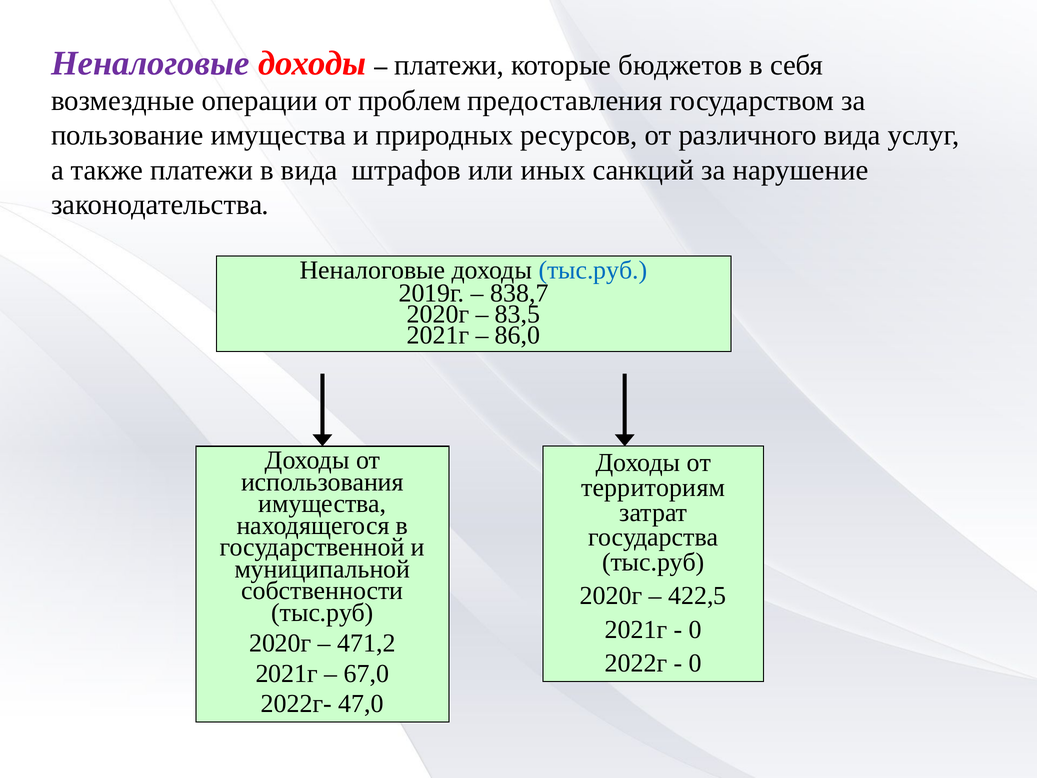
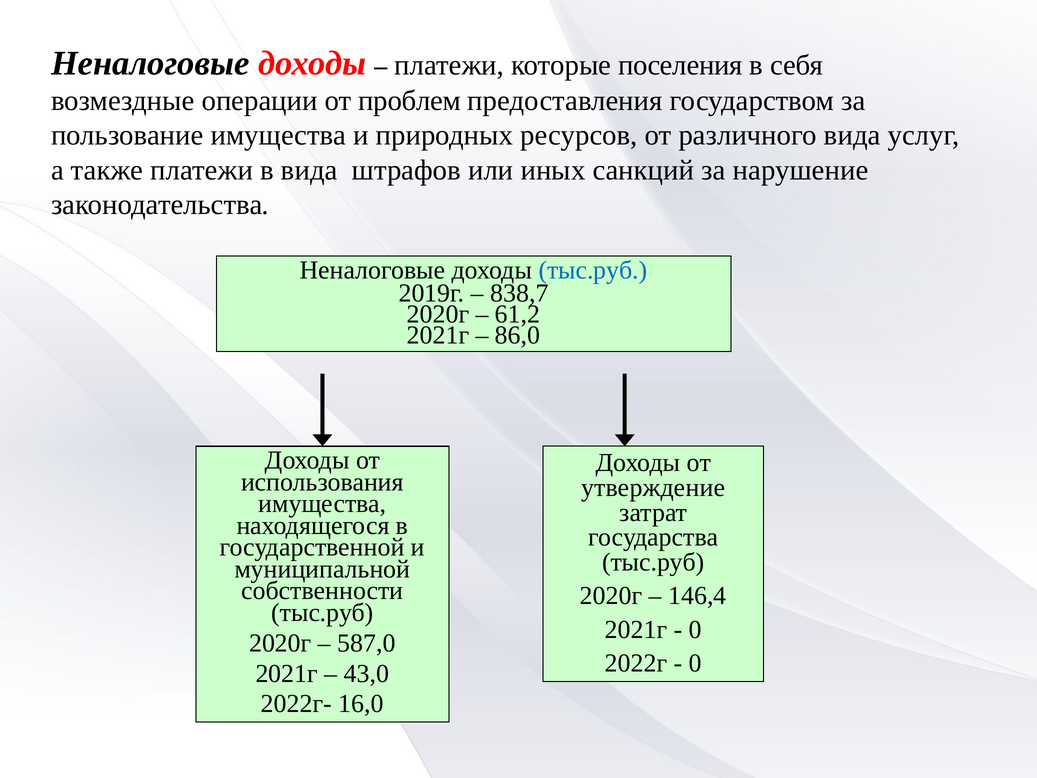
Неналоговые at (150, 63) colour: purple -> black
бюджетов: бюджетов -> поселения
83,5: 83,5 -> 61,2
территориям: территориям -> утверждение
422,5: 422,5 -> 146,4
471,2: 471,2 -> 587,0
67,0: 67,0 -> 43,0
47,0: 47,0 -> 16,0
